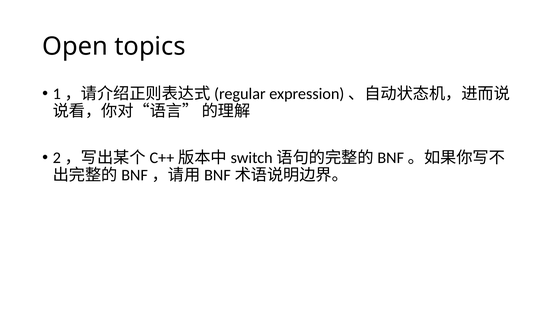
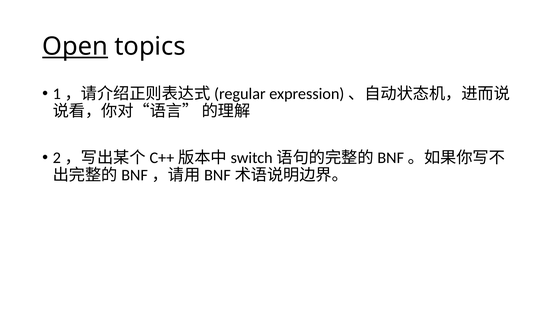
Open underline: none -> present
